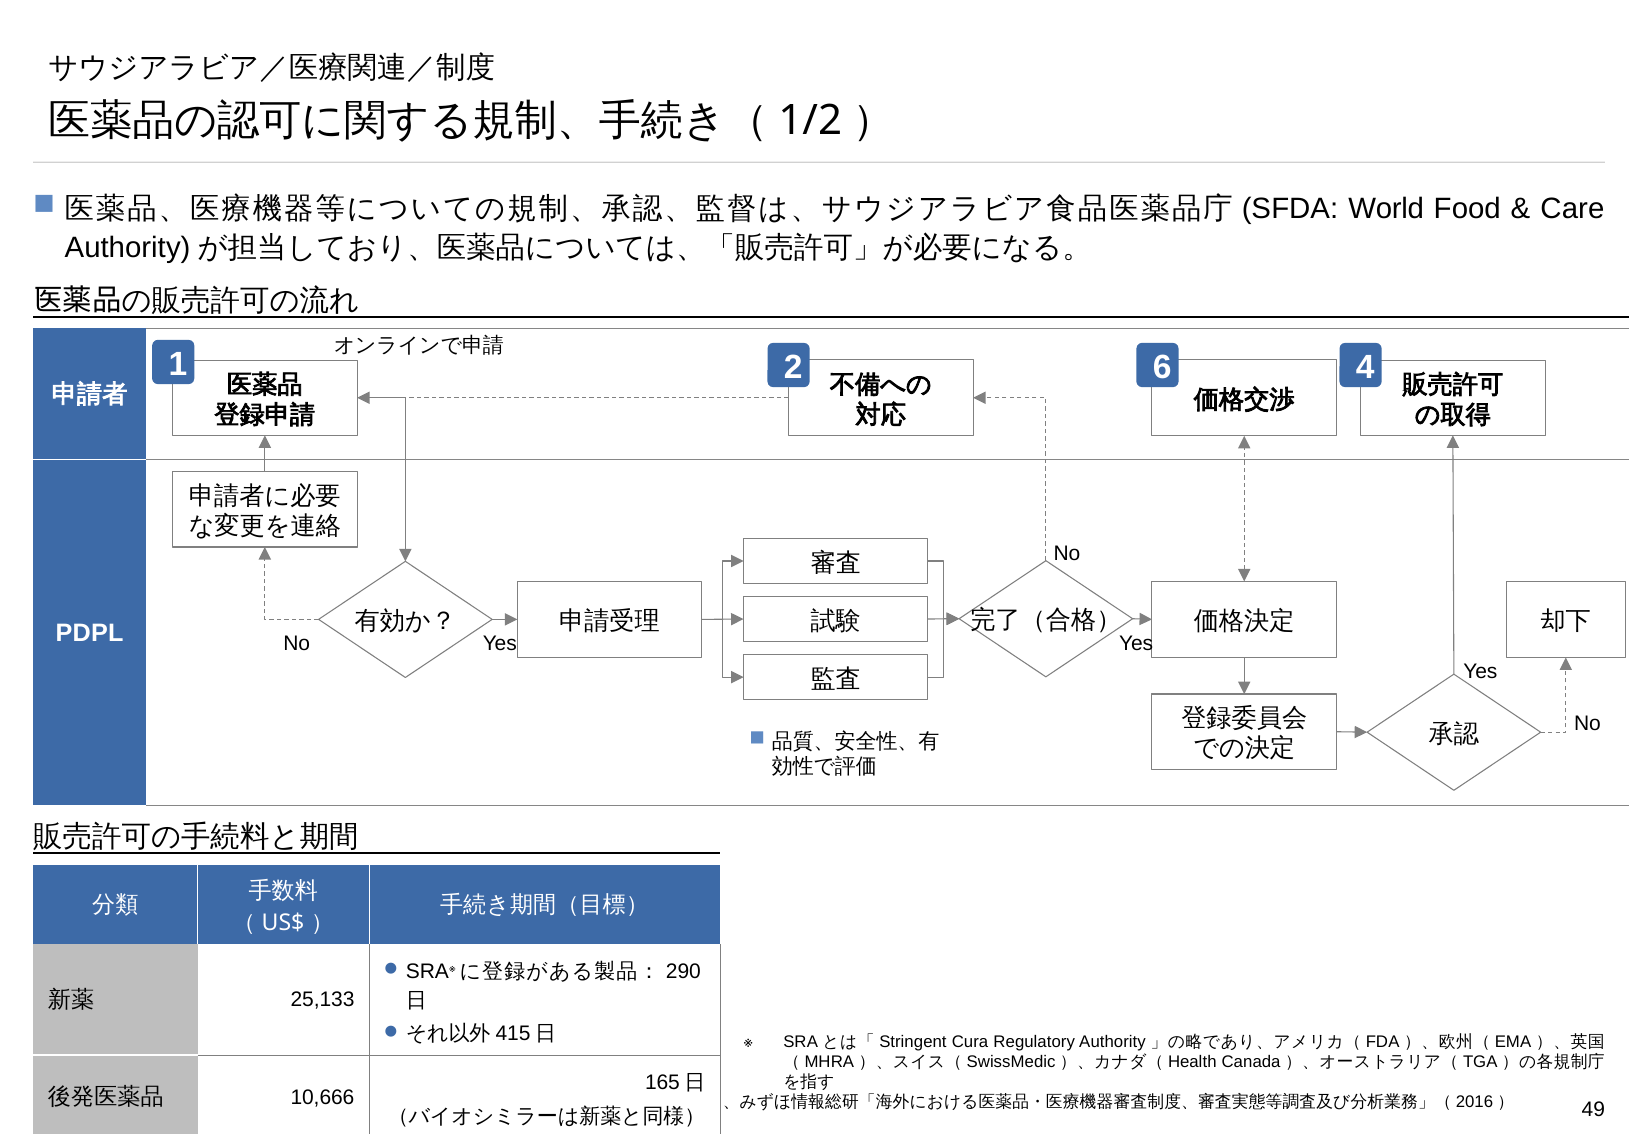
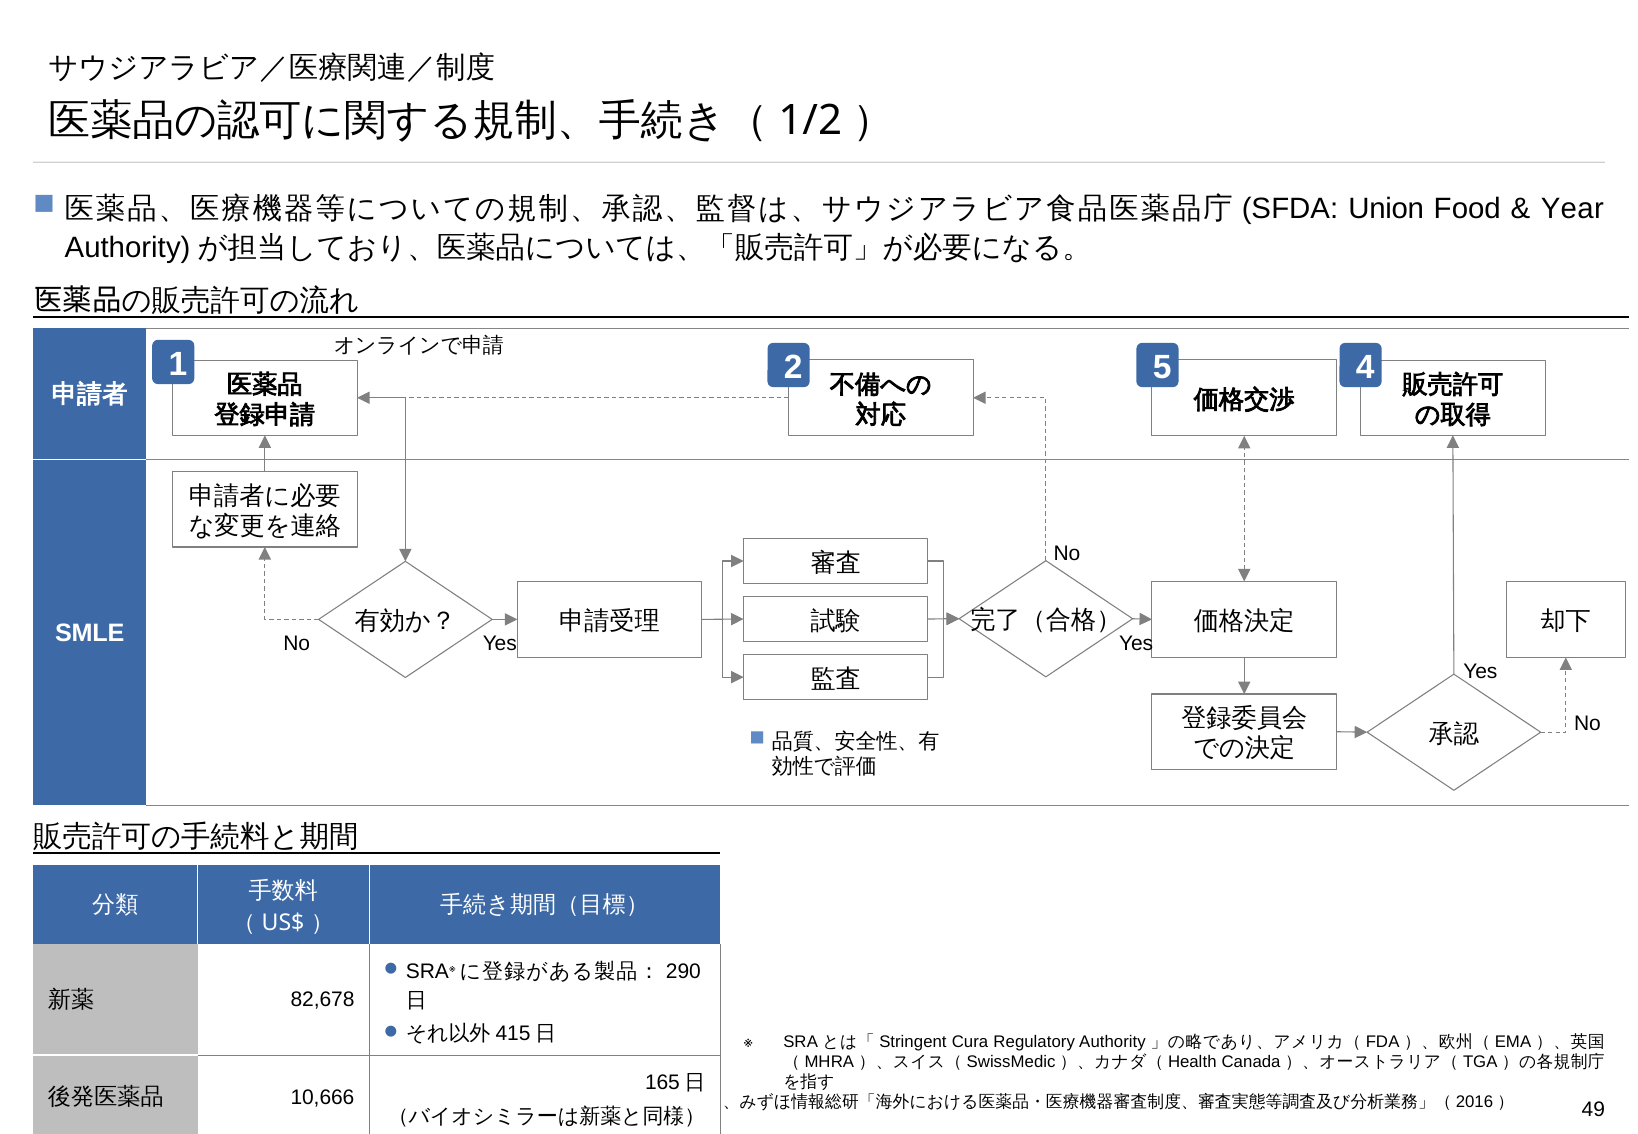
World: World -> Union
Care: Care -> Year
6: 6 -> 5
PDPL: PDPL -> SMLE
25,133: 25,133 -> 82,678
